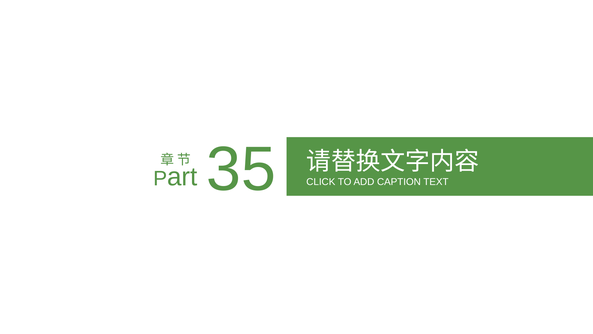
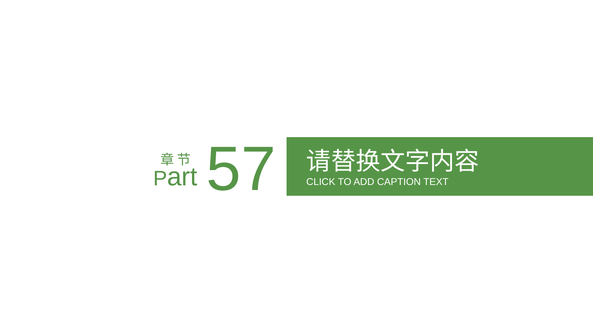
35: 35 -> 57
